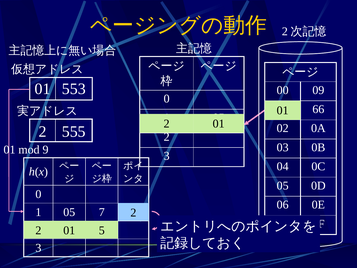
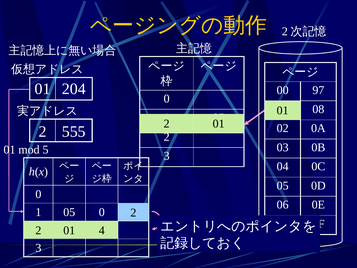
553: 553 -> 204
09: 09 -> 97
66: 66 -> 08
9: 9 -> 5
05 7: 7 -> 0
5: 5 -> 4
